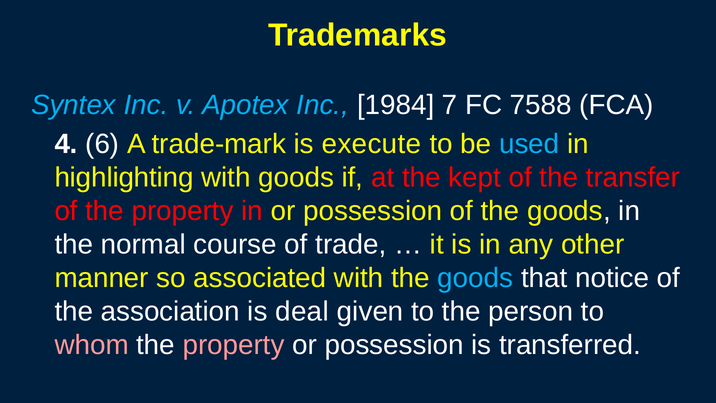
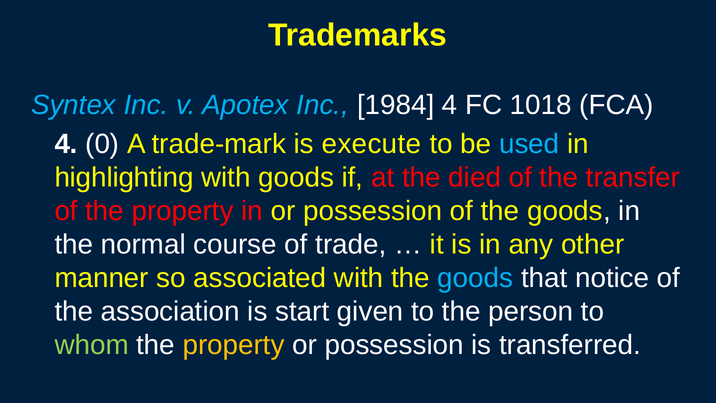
1984 7: 7 -> 4
7588: 7588 -> 1018
6: 6 -> 0
kept: kept -> died
deal: deal -> start
whom colour: pink -> light green
property at (234, 345) colour: pink -> yellow
